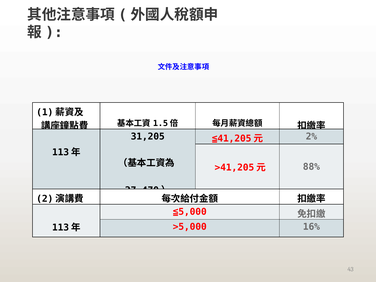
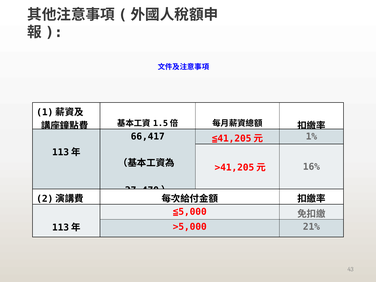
31,205: 31,205 -> 66,417
2%: 2% -> 1%
88%: 88% -> 16%
16%: 16% -> 21%
